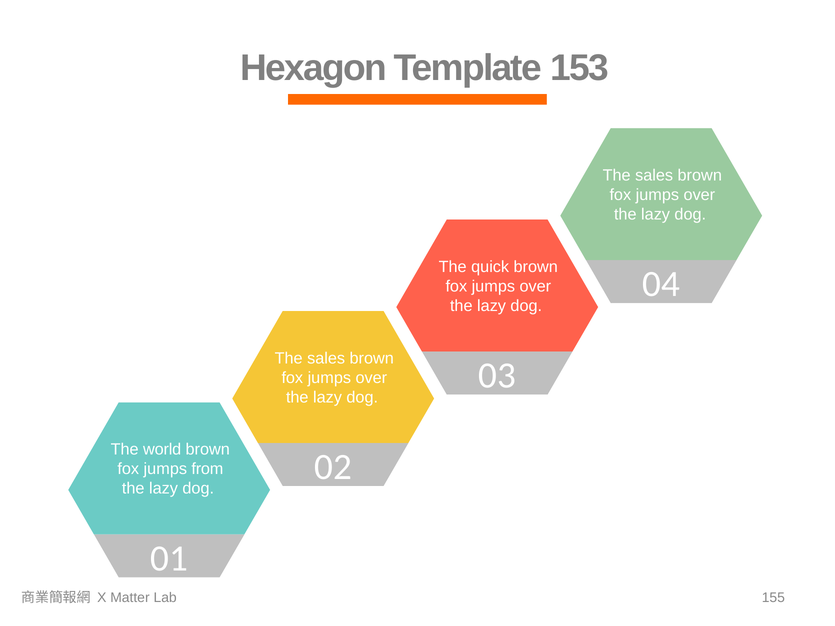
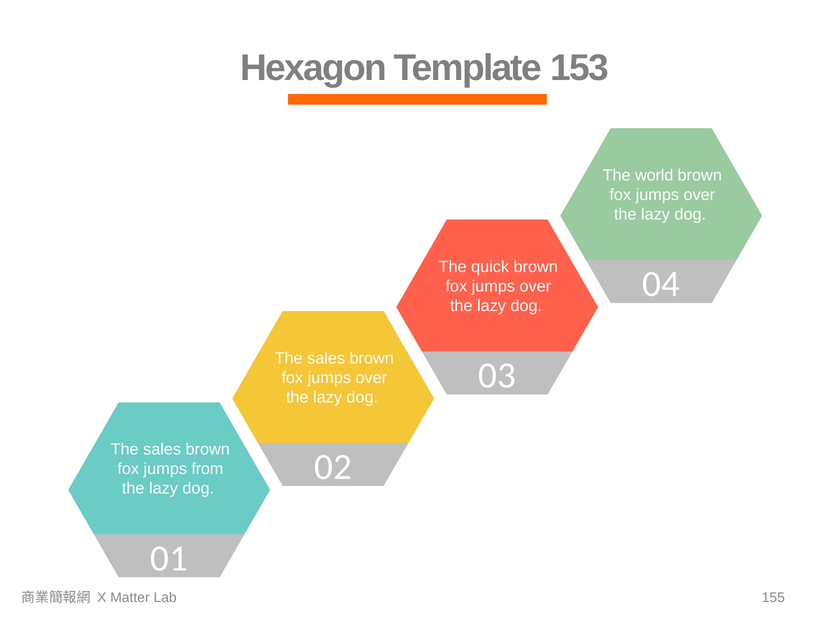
sales at (654, 175): sales -> world
world at (162, 450): world -> sales
